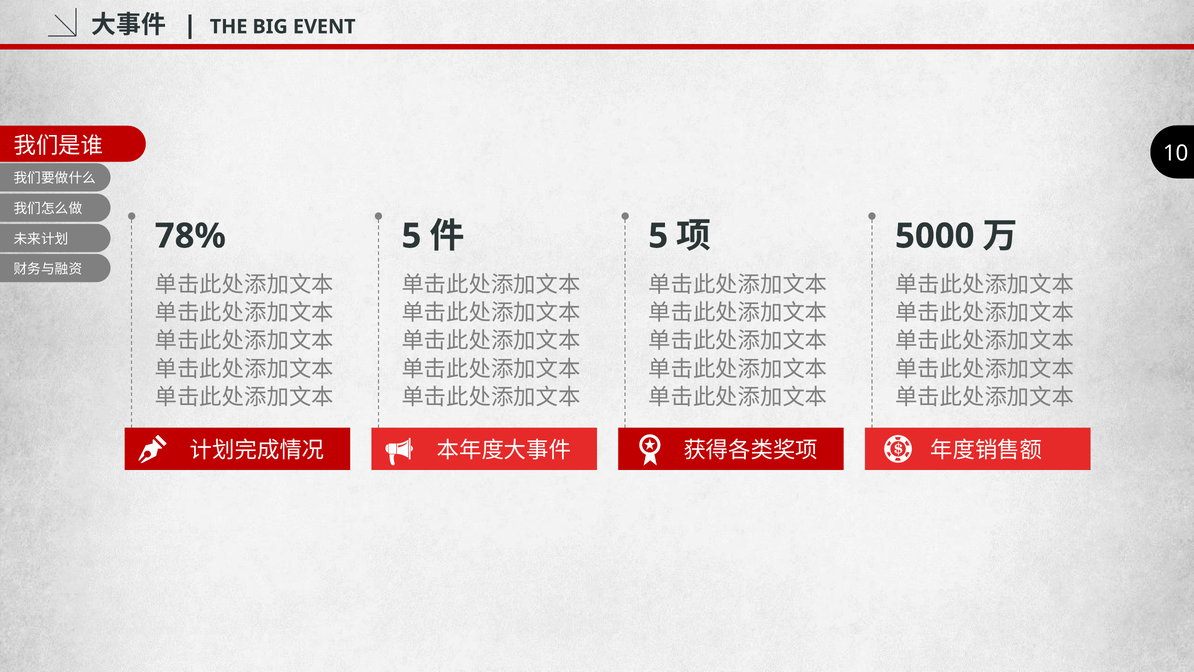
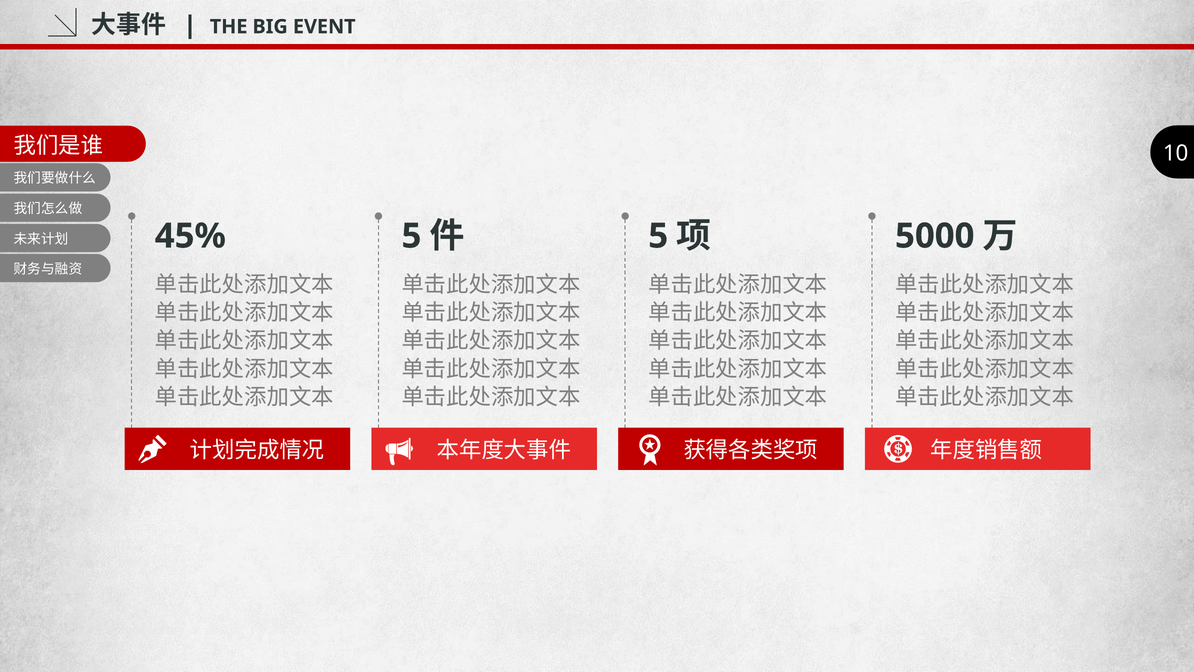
78%: 78% -> 45%
